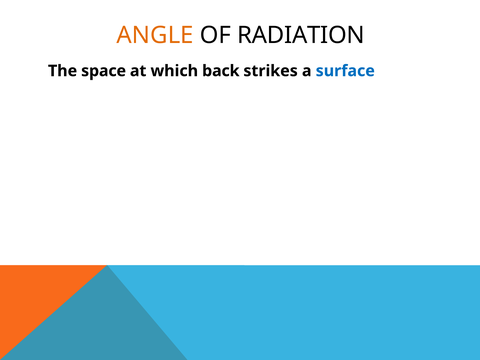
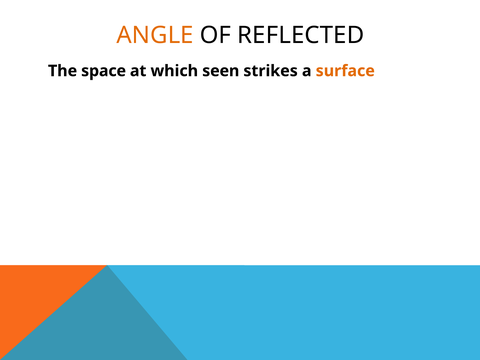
RADIATION: RADIATION -> REFLECTED
back: back -> seen
surface colour: blue -> orange
